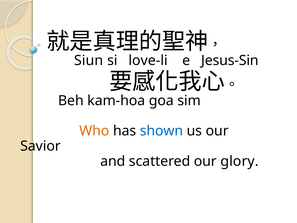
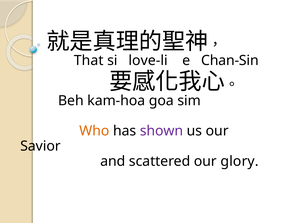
Siun: Siun -> That
Jesus-Sin: Jesus-Sin -> Chan-Sin
shown colour: blue -> purple
